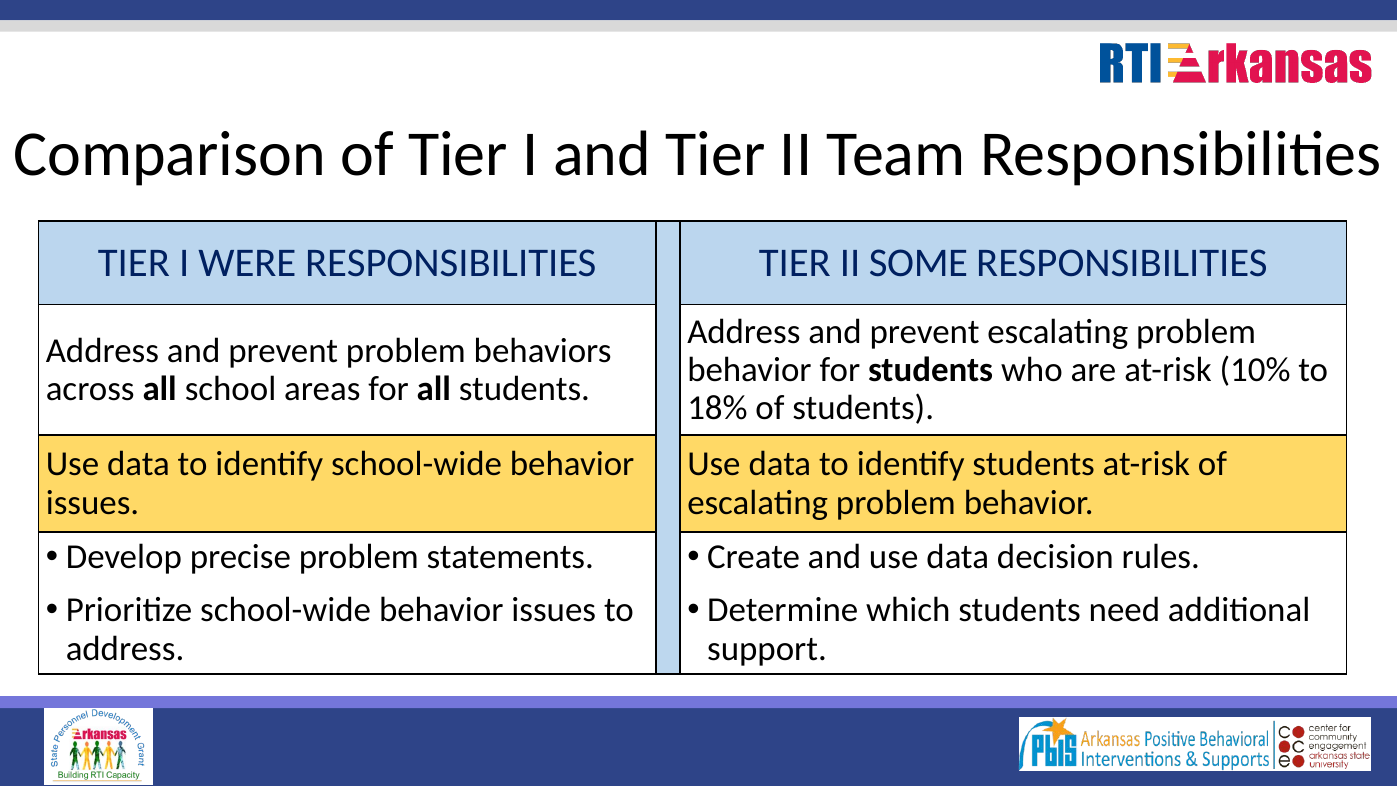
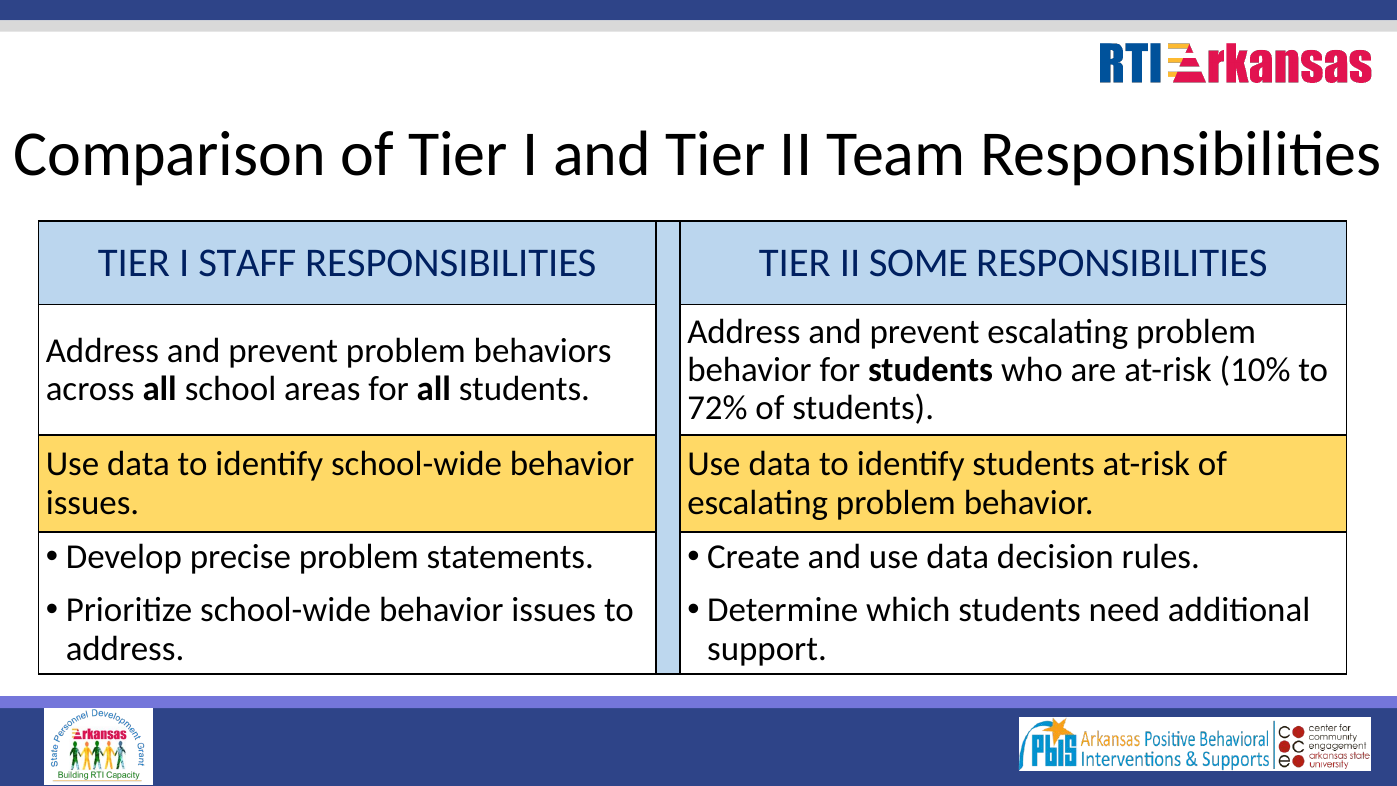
WERE: WERE -> STAFF
18%: 18% -> 72%
